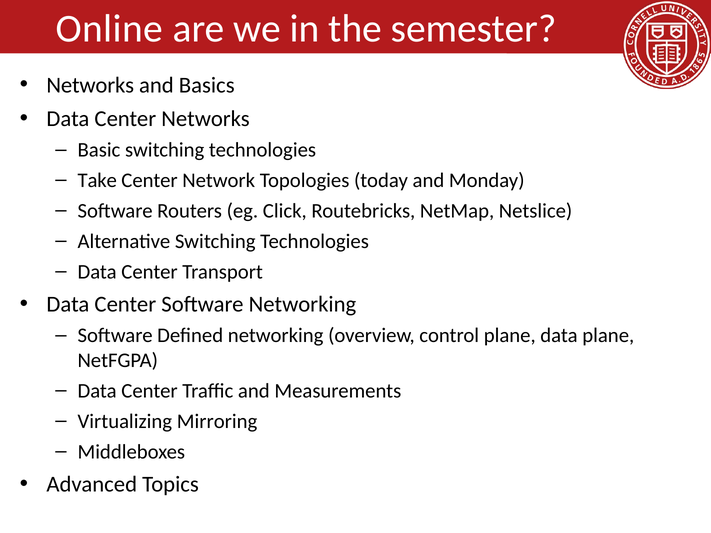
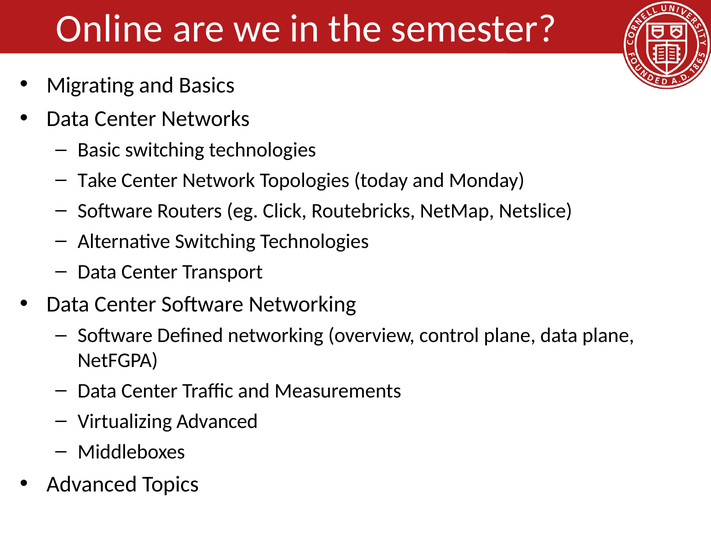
Networks at (90, 85): Networks -> Migrating
Virtualizing Mirroring: Mirroring -> Advanced
